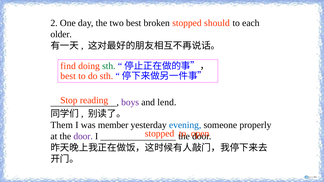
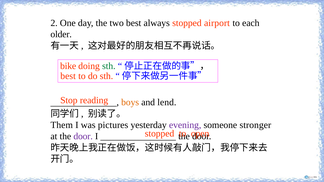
broken: broken -> always
should: should -> airport
find: find -> bike
boys colour: purple -> orange
member: member -> pictures
evening colour: blue -> purple
properly: properly -> stronger
